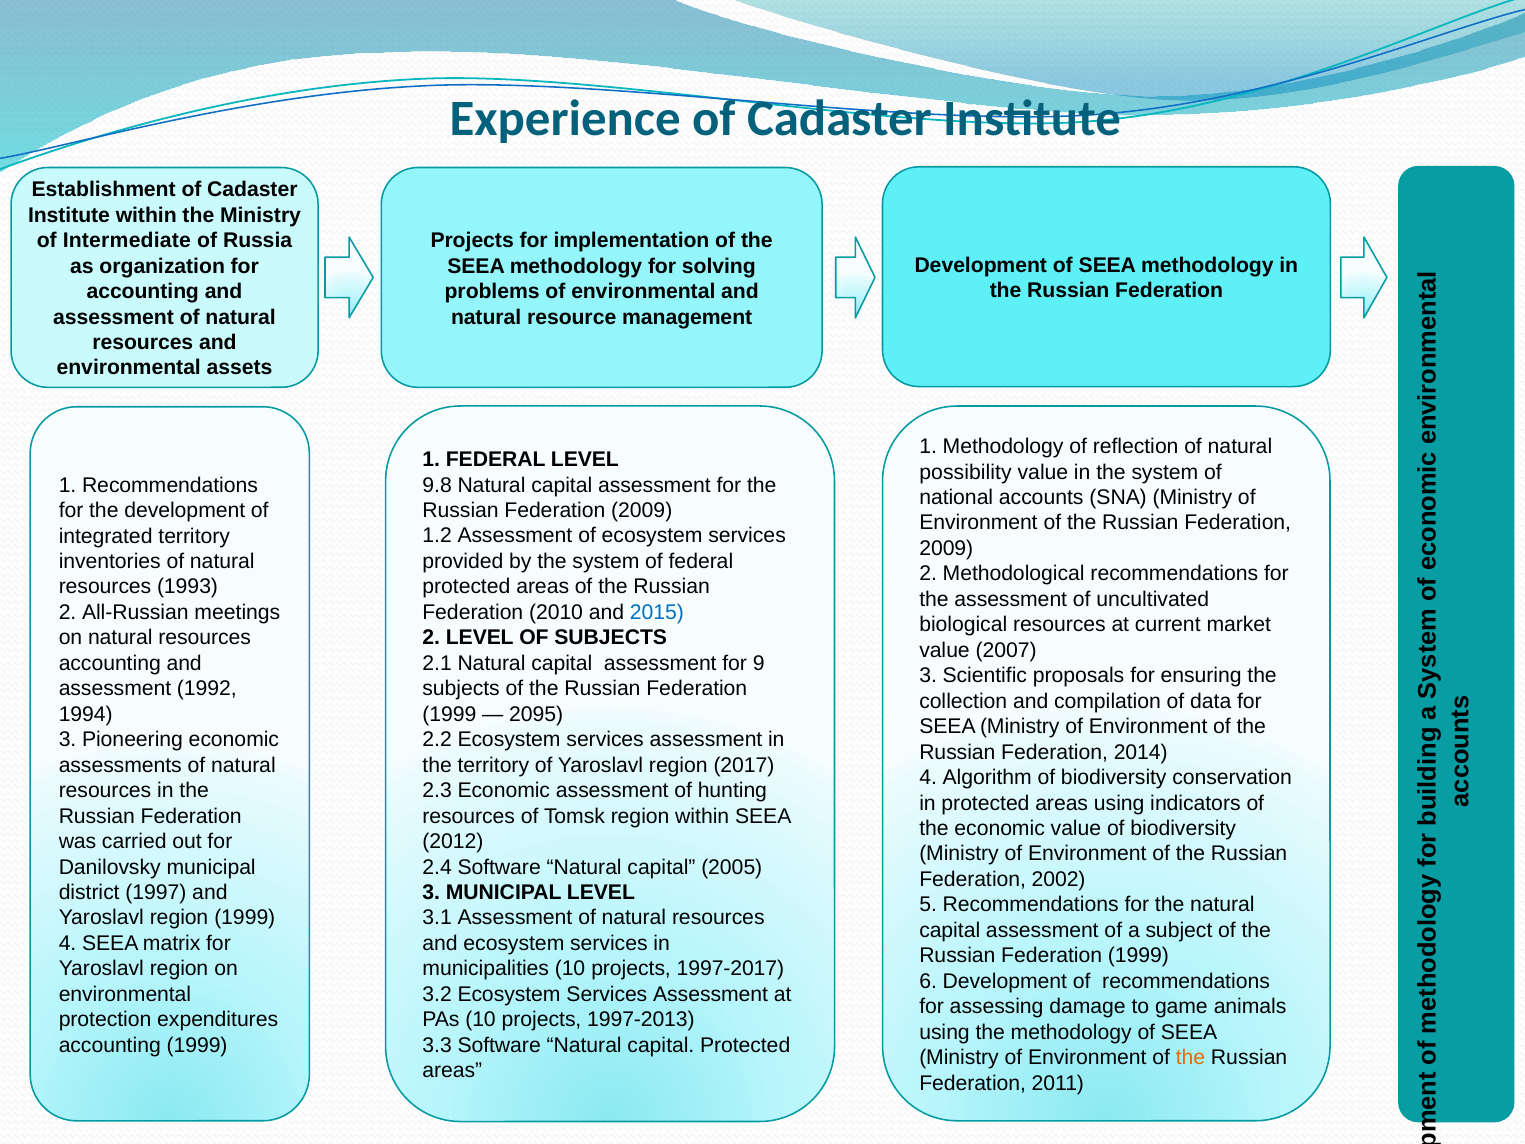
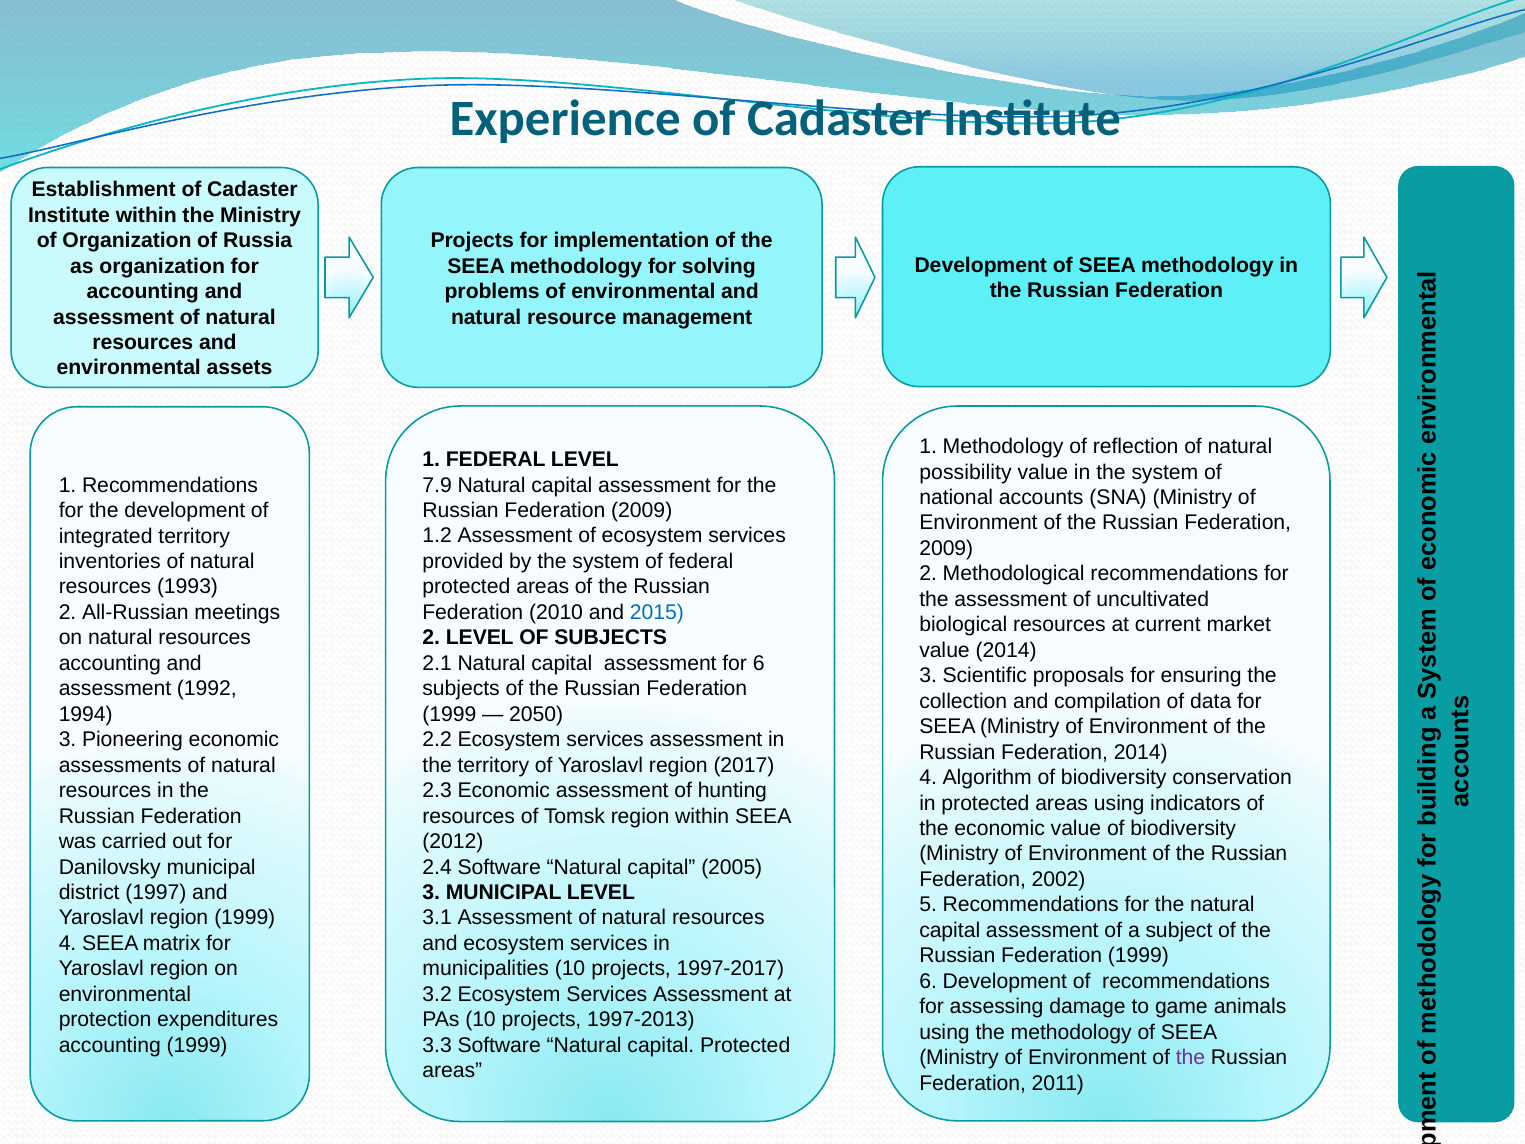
of Intermediate: Intermediate -> Organization
9.8: 9.8 -> 7.9
value 2007: 2007 -> 2014
for 9: 9 -> 6
2095: 2095 -> 2050
the at (1190, 1057) colour: orange -> purple
